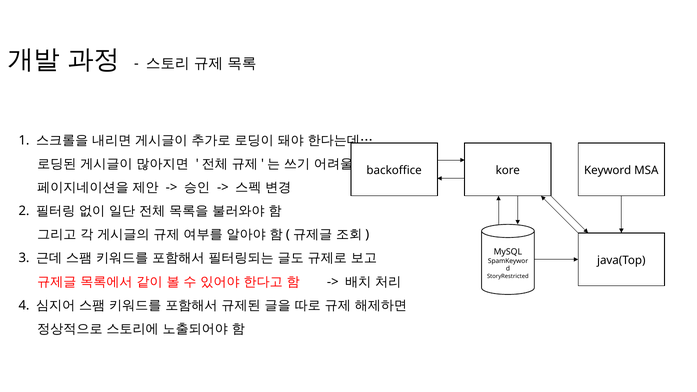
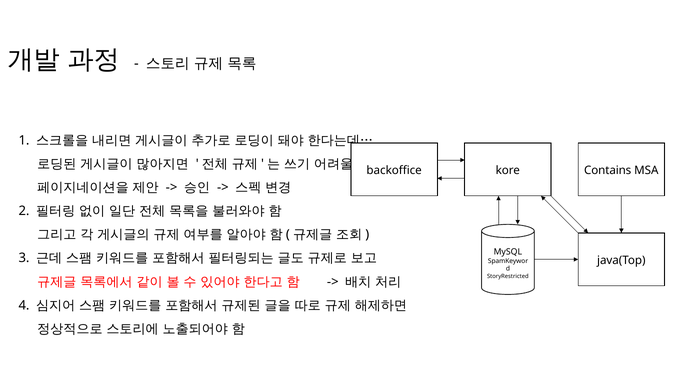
Keyword: Keyword -> Contains
